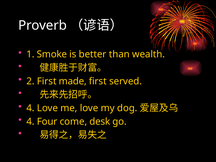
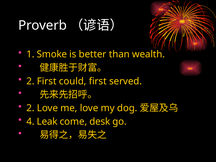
made: made -> could
4 at (30, 108): 4 -> 2
Four: Four -> Leak
